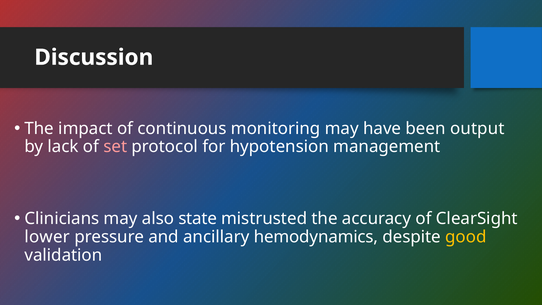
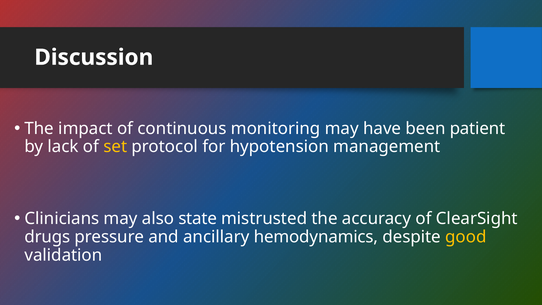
output: output -> patient
set colour: pink -> yellow
lower: lower -> drugs
